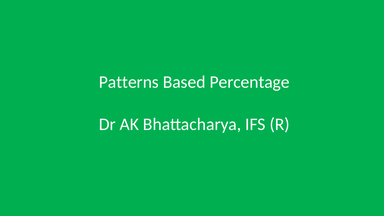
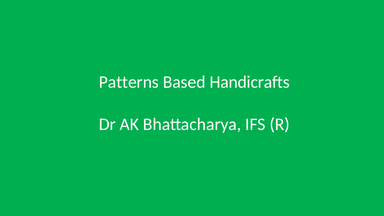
Percentage: Percentage -> Handicrafts
